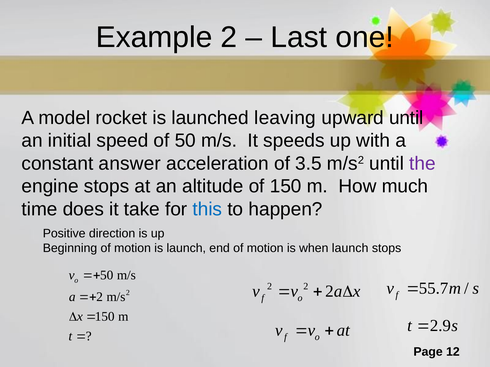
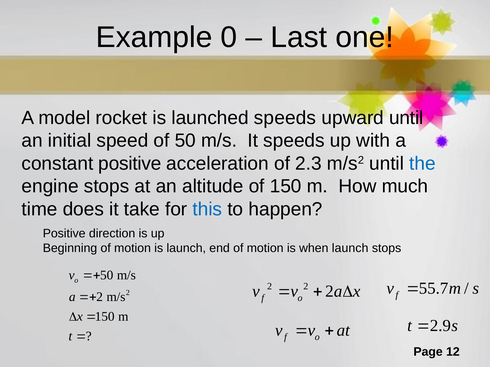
Example 2: 2 -> 0
launched leaving: leaving -> speeds
constant answer: answer -> positive
3.5: 3.5 -> 2.3
the colour: purple -> blue
